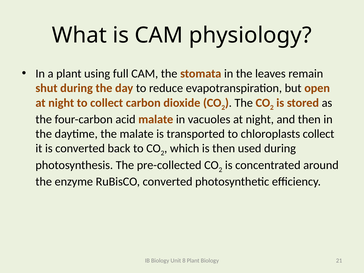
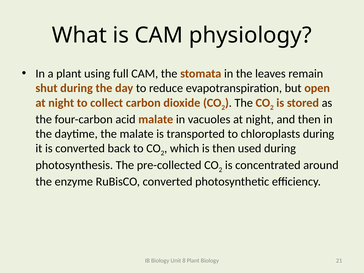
chloroplasts collect: collect -> during
